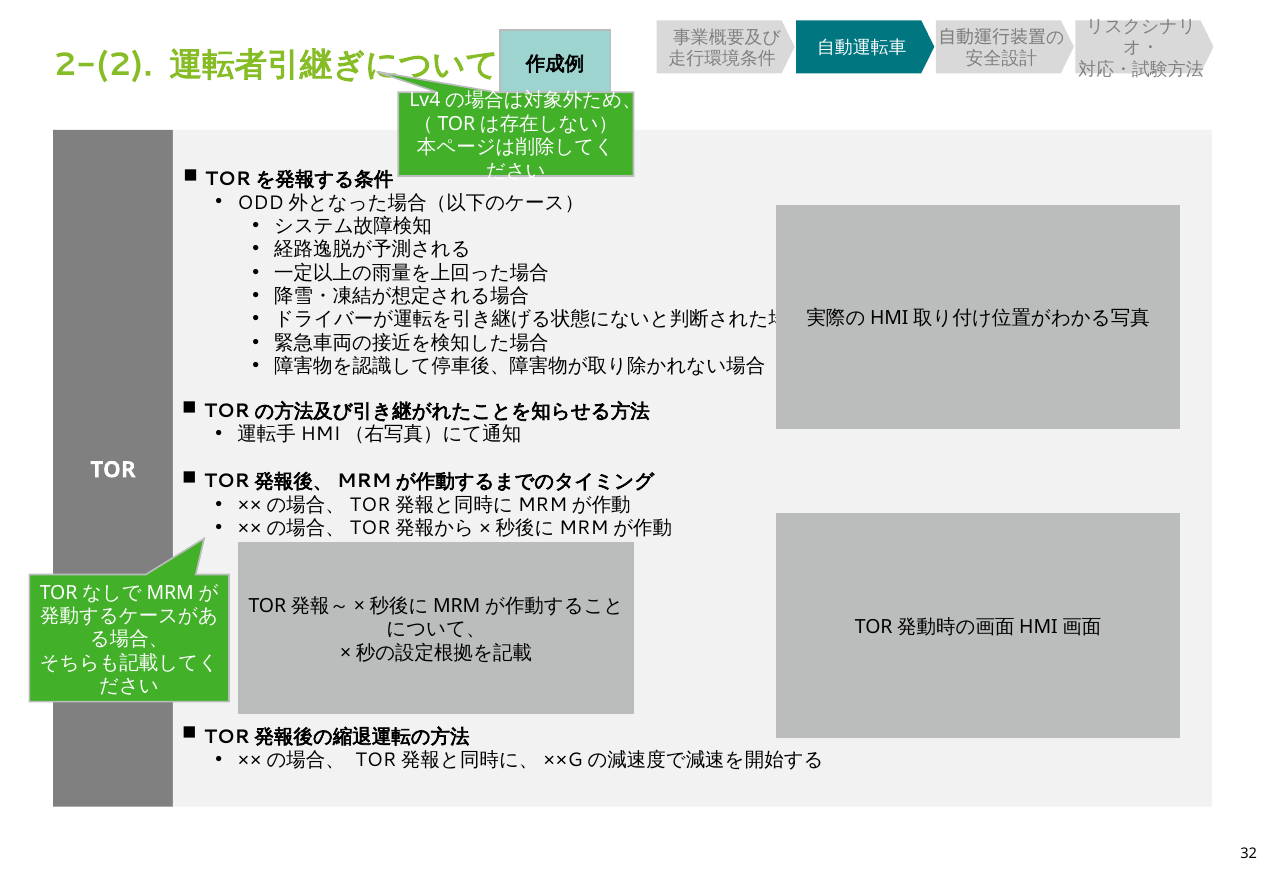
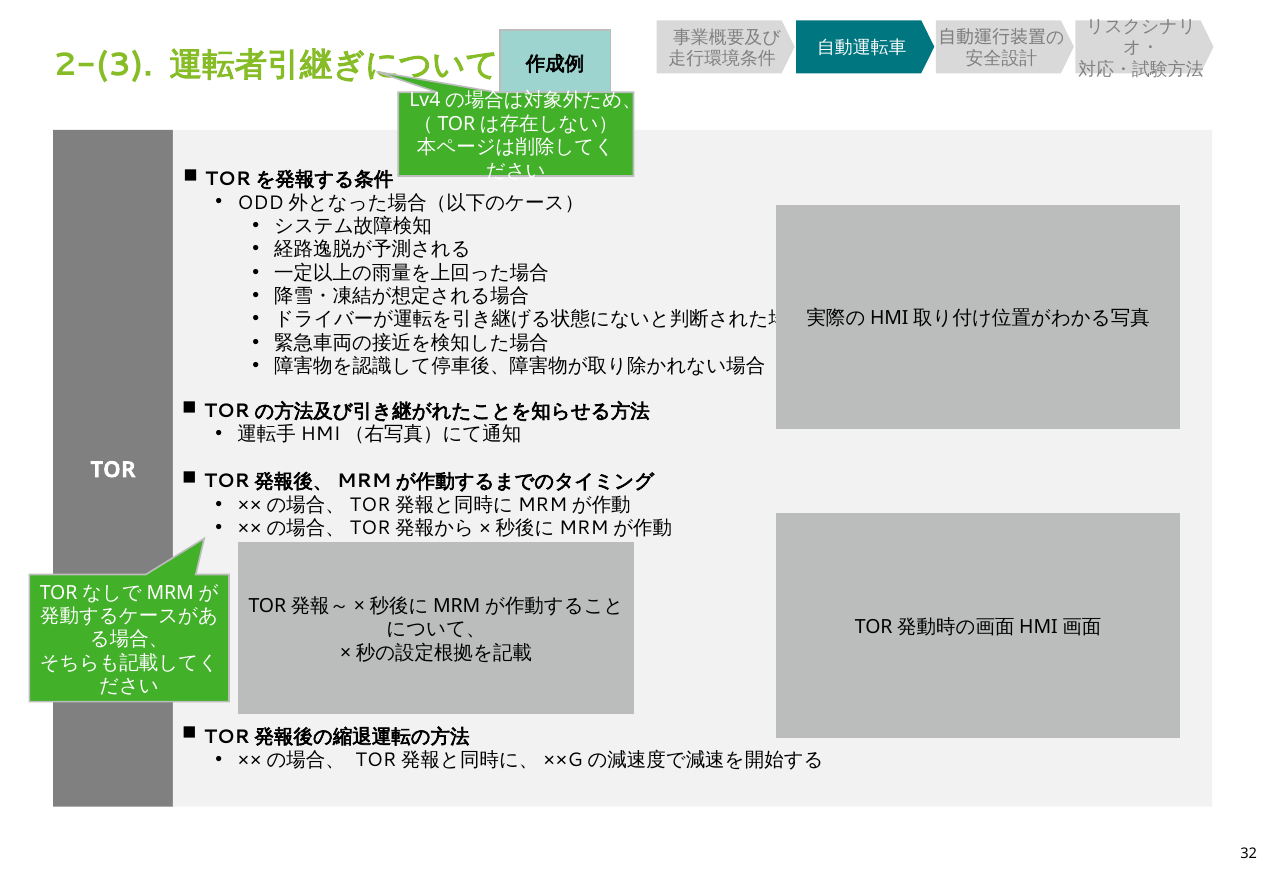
2-(2: 2-(2 -> 2-(3
